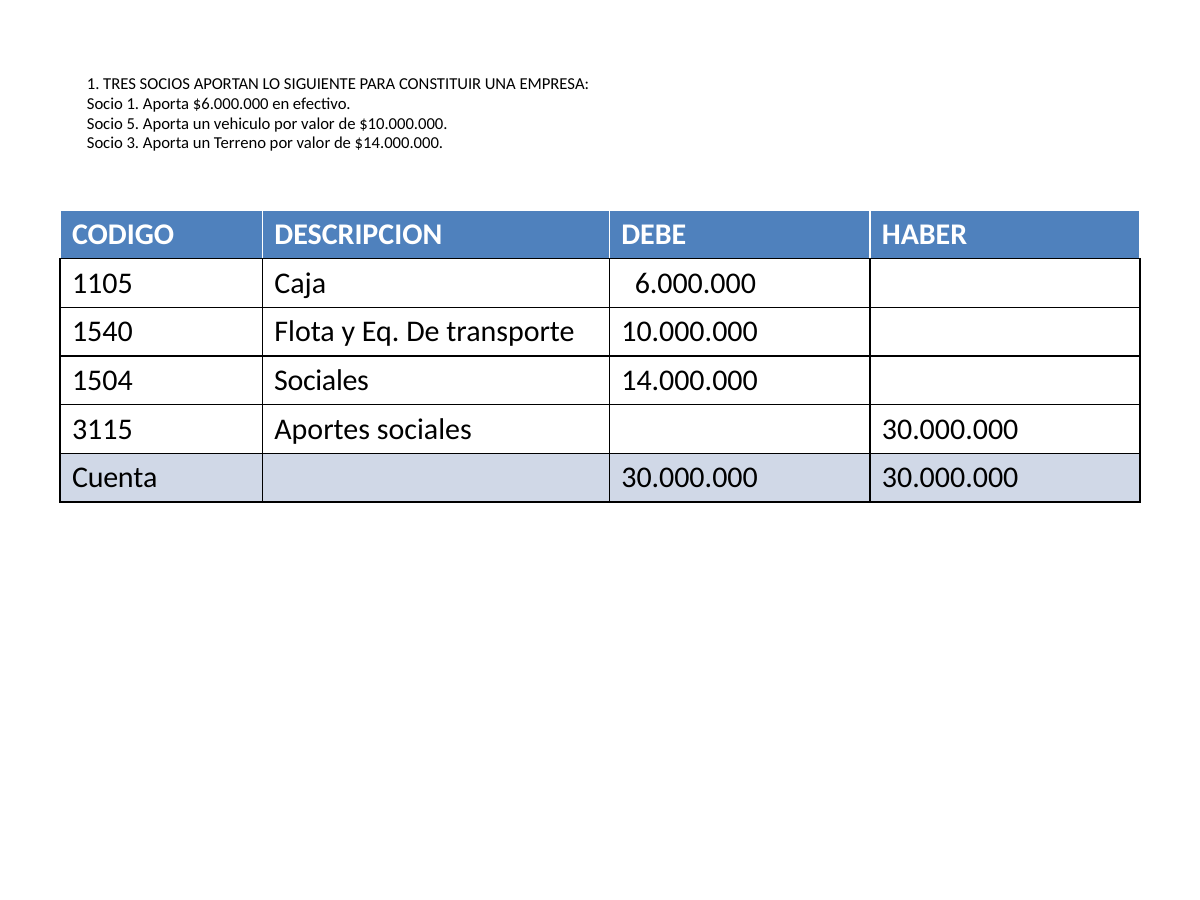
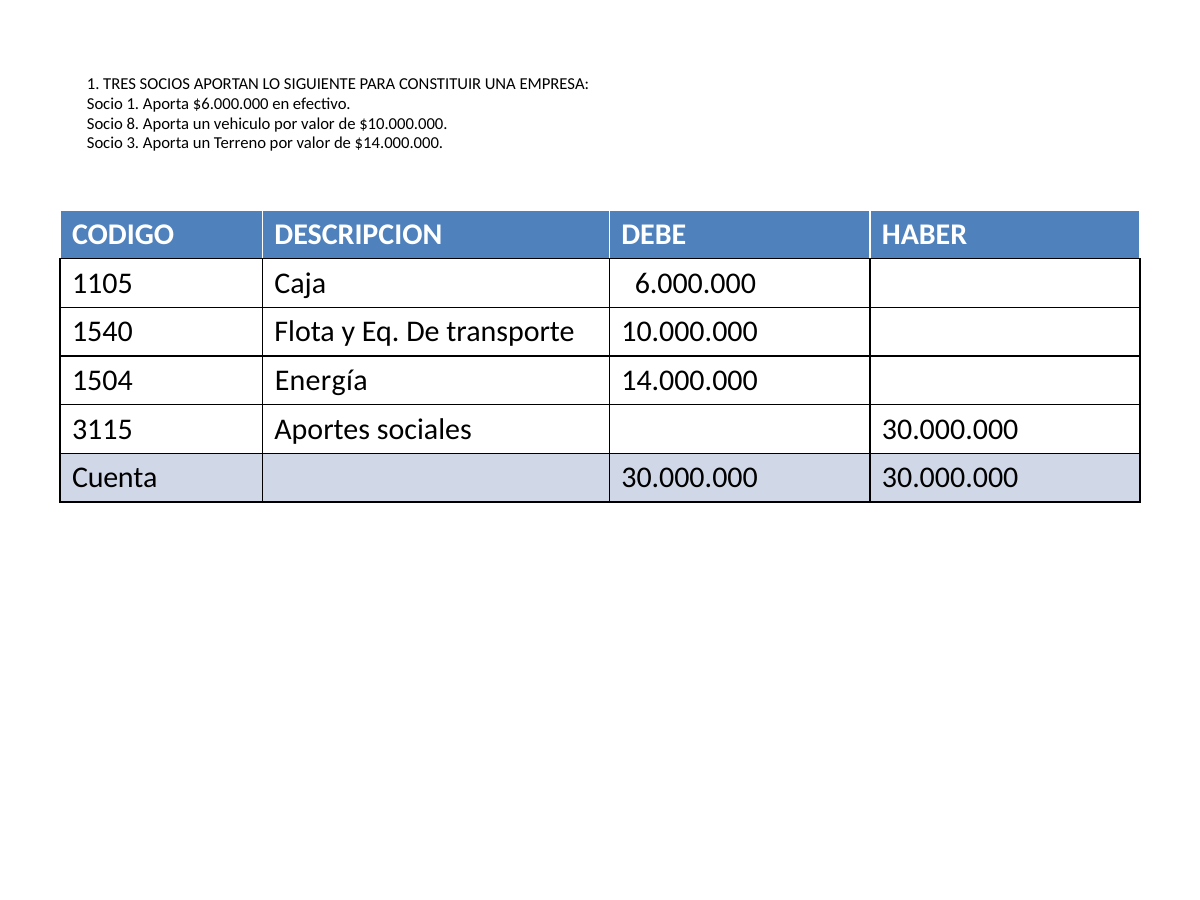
5: 5 -> 8
1504 Sociales: Sociales -> Energía
